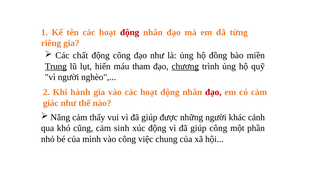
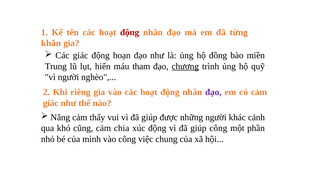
riêng: riêng -> khăn
Các chất: chất -> giác
động công: công -> hoạn
Trung underline: present -> none
hành: hành -> riêng
đạo at (213, 92) colour: red -> purple
sinh: sinh -> chia
